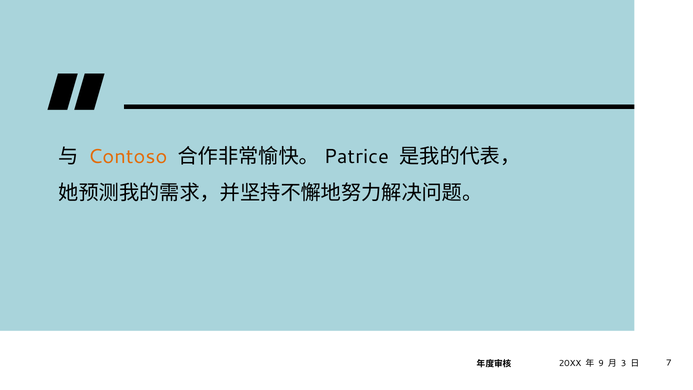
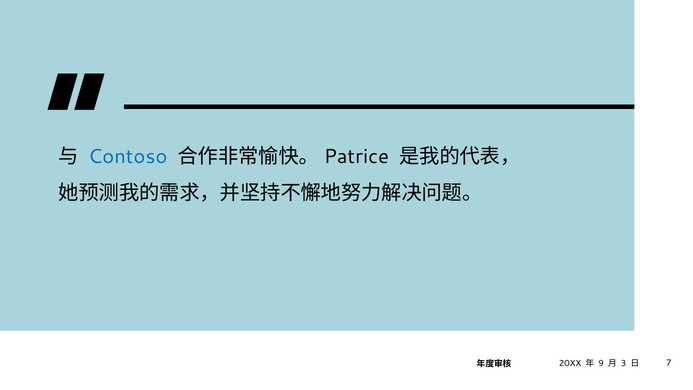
Contoso colour: orange -> blue
